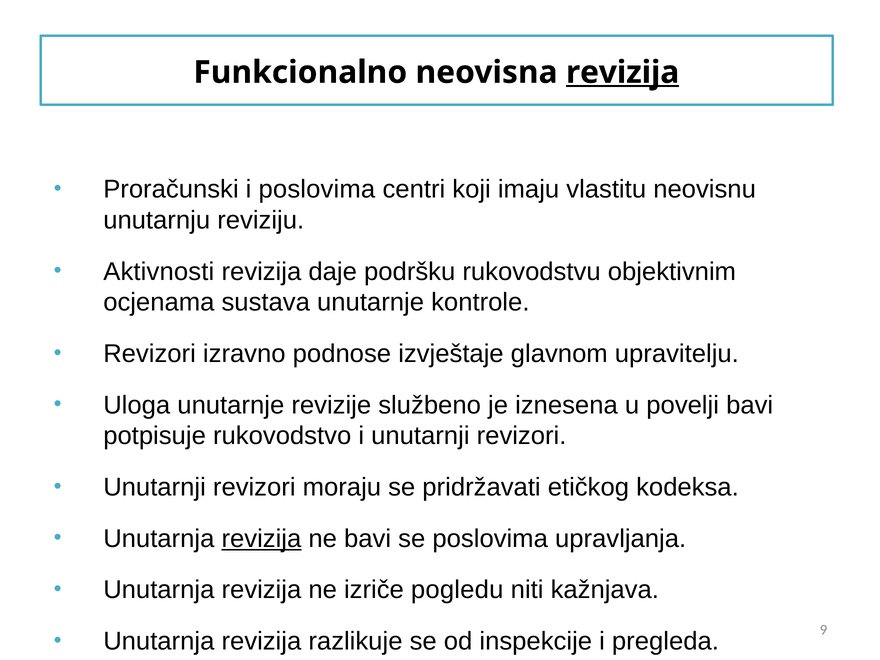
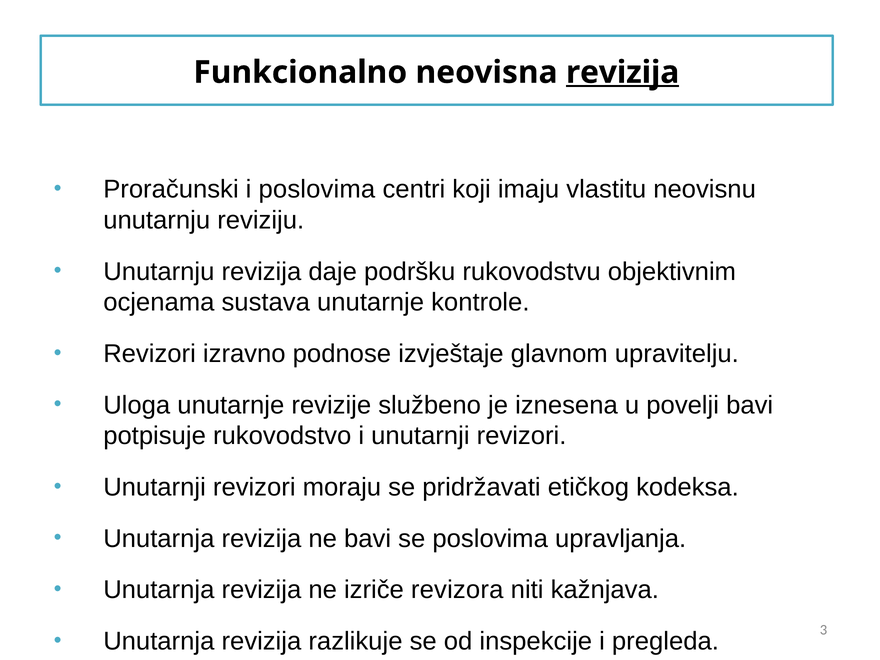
Aktivnosti at (159, 272): Aktivnosti -> Unutarnju
revizija at (261, 539) underline: present -> none
pogledu: pogledu -> revizora
9: 9 -> 3
